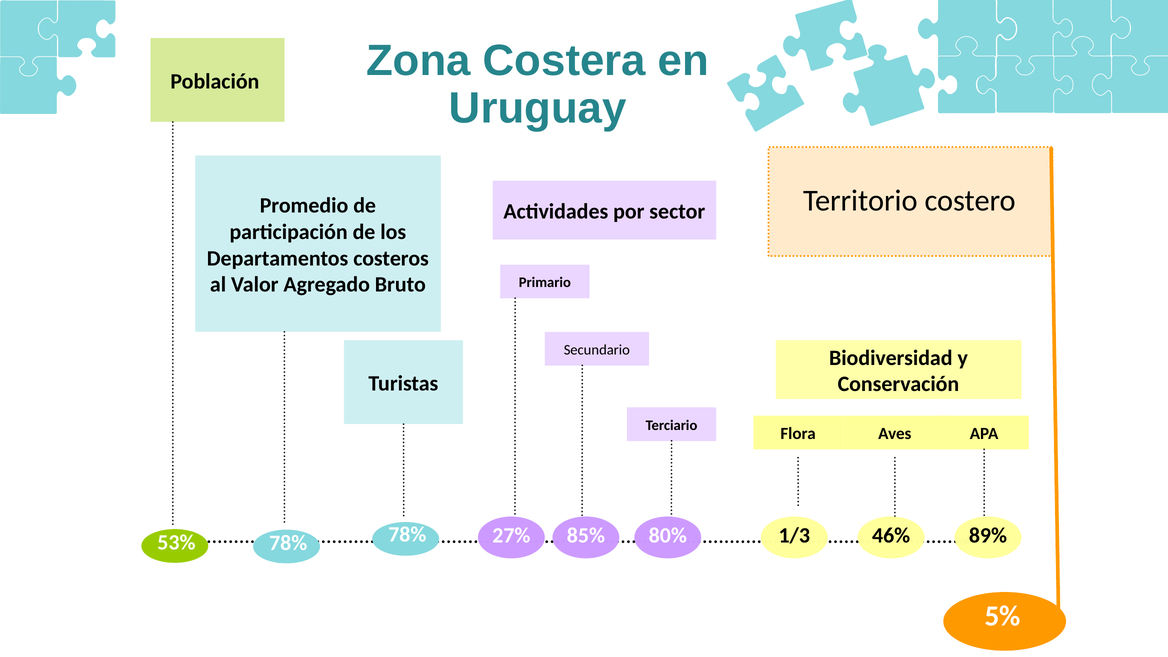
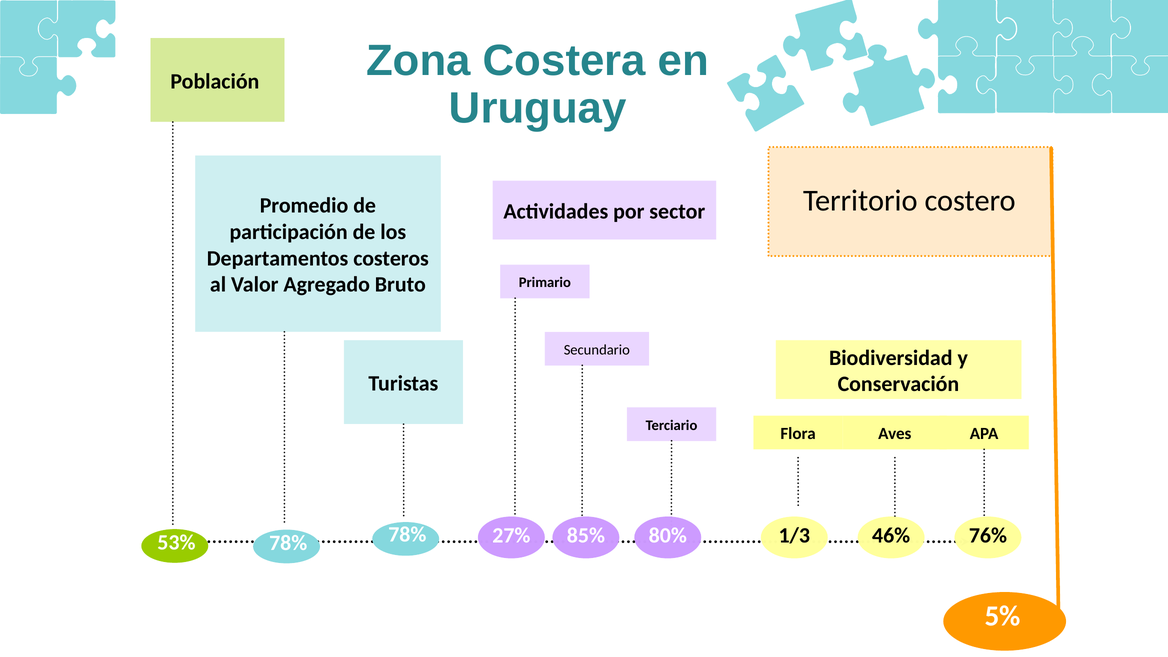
89%: 89% -> 76%
